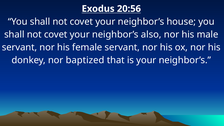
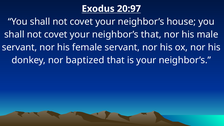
20:56: 20:56 -> 20:97
neighbor’s also: also -> that
